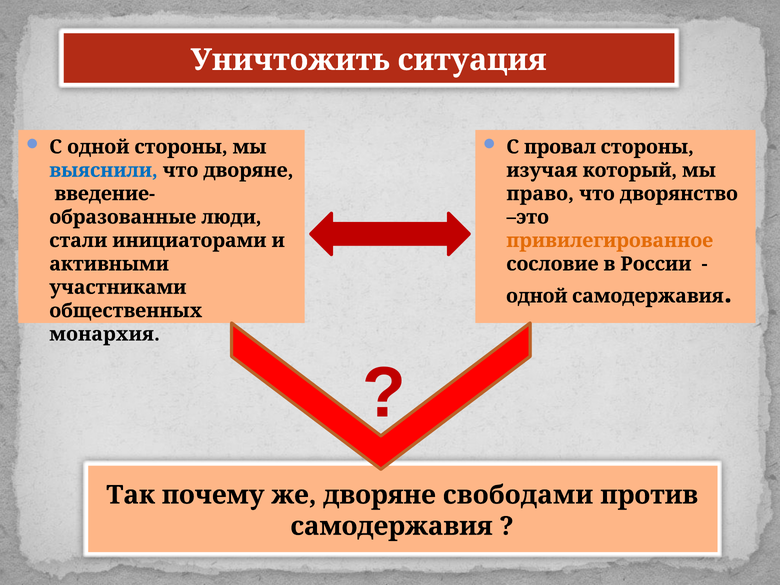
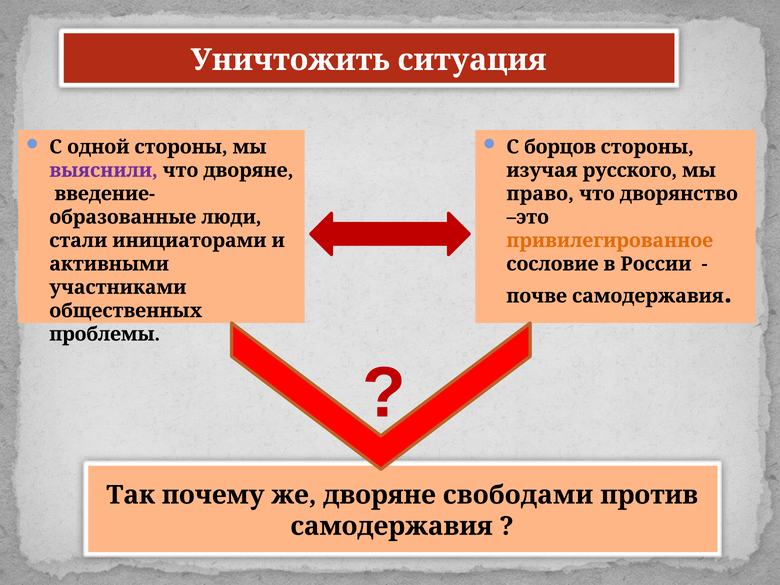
провал: провал -> борцов
выяснили colour: blue -> purple
который: который -> русского
одной at (537, 296): одной -> почве
монархия: монархия -> проблемы
